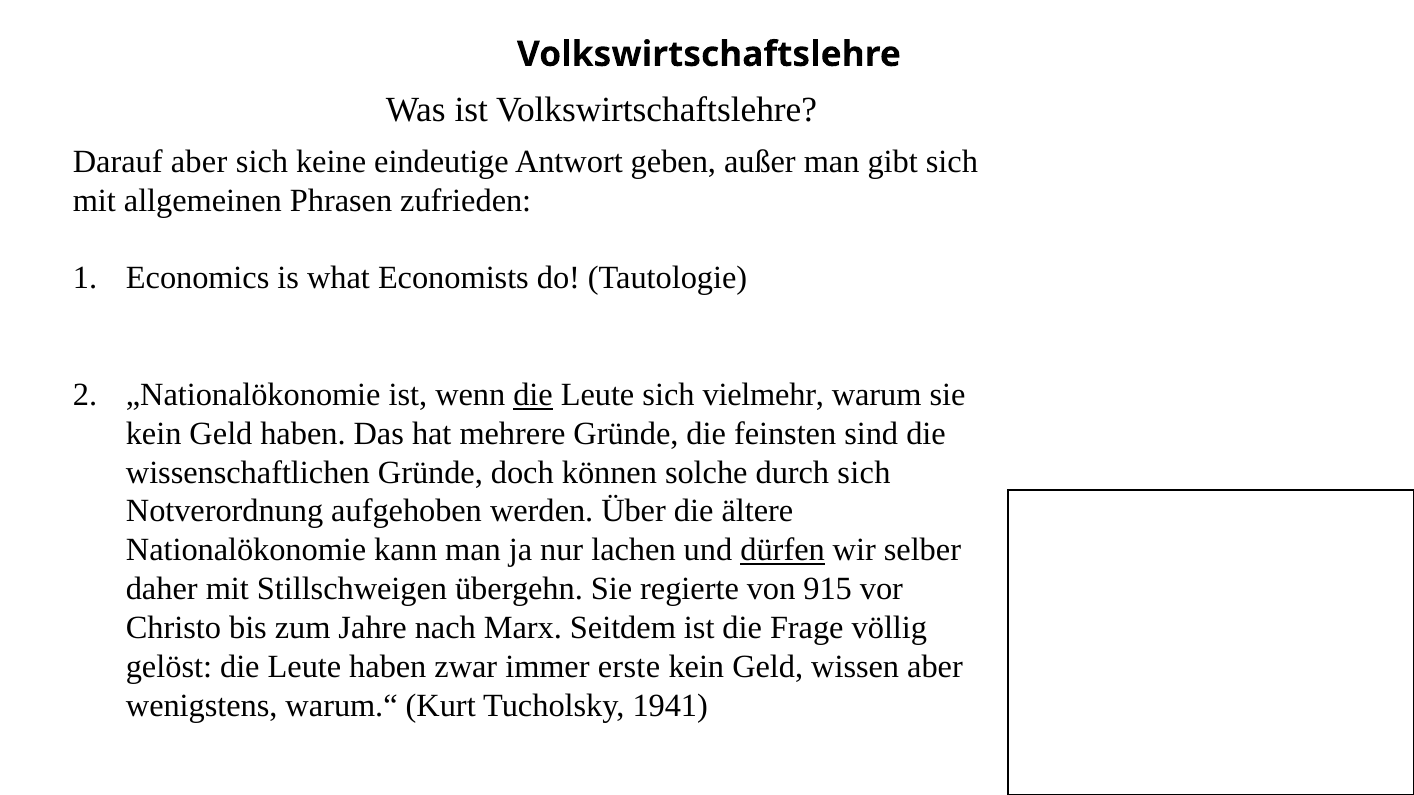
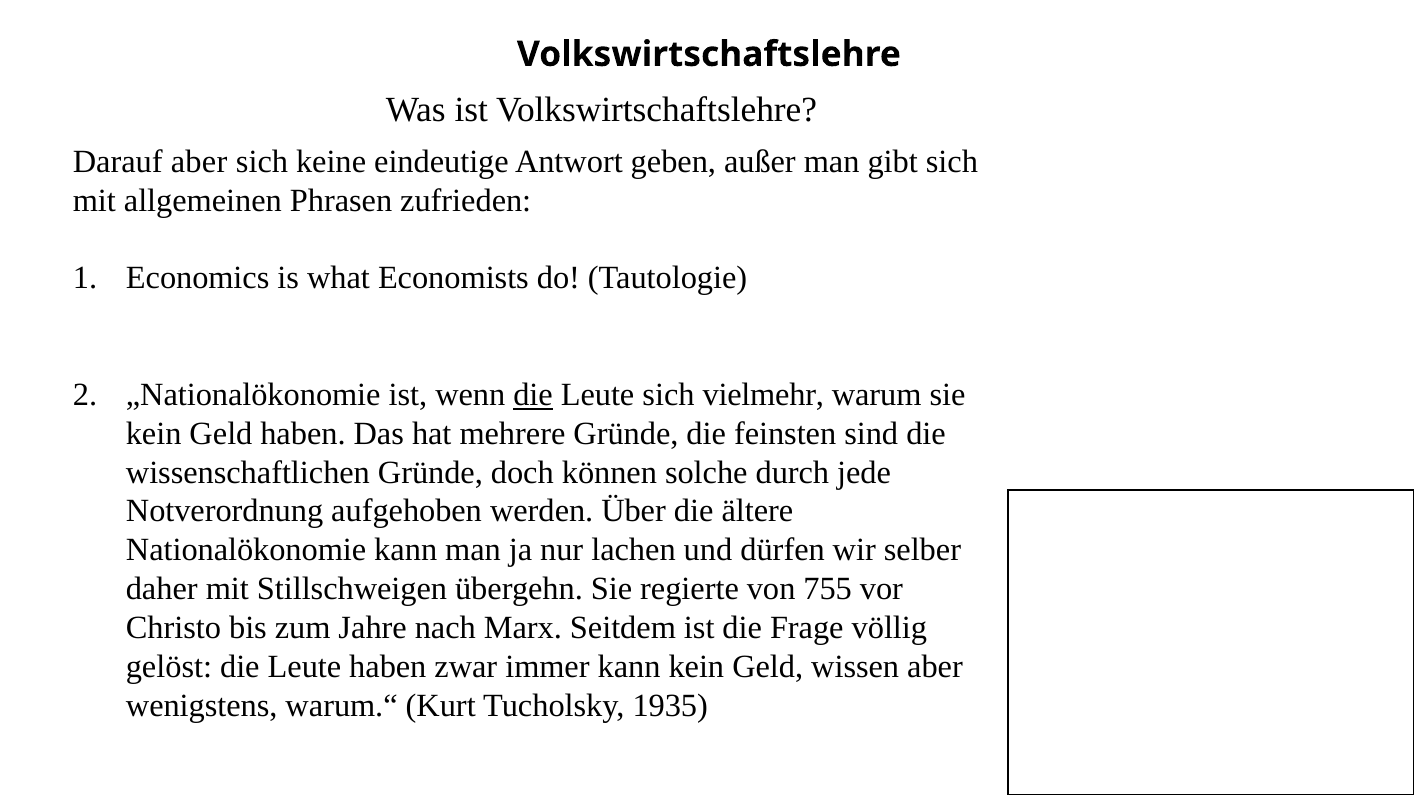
durch sich: sich -> jede
dürfen underline: present -> none
915: 915 -> 755
immer erste: erste -> kann
1941: 1941 -> 1935
